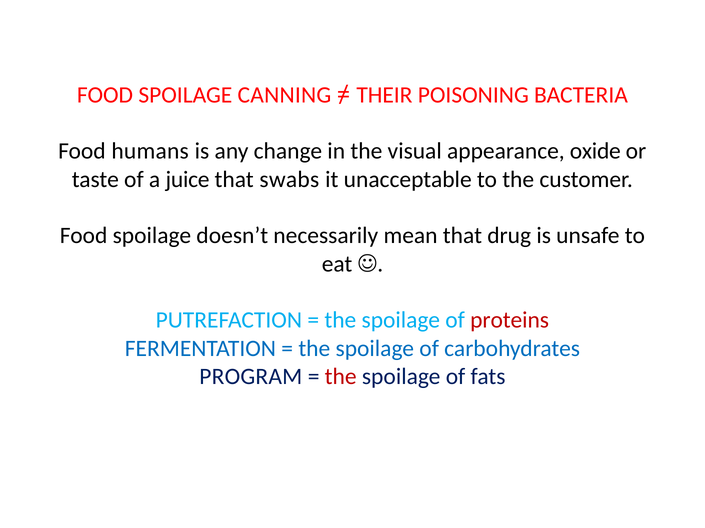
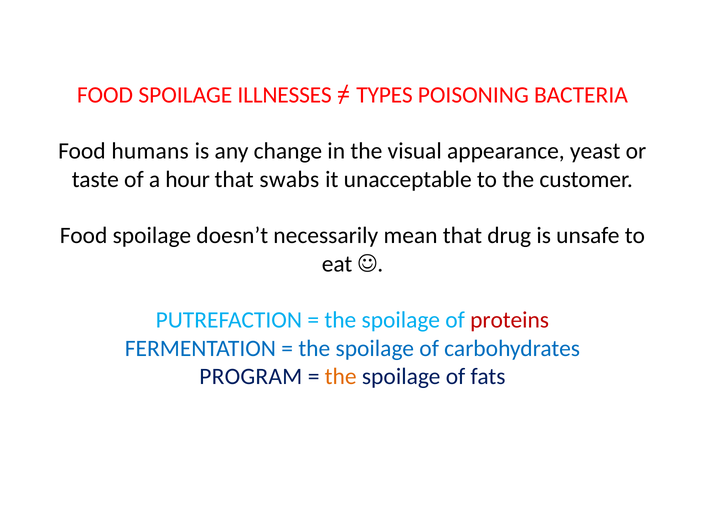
CANNING: CANNING -> ILLNESSES
THEIR: THEIR -> TYPES
oxide: oxide -> yeast
juice: juice -> hour
the at (341, 377) colour: red -> orange
